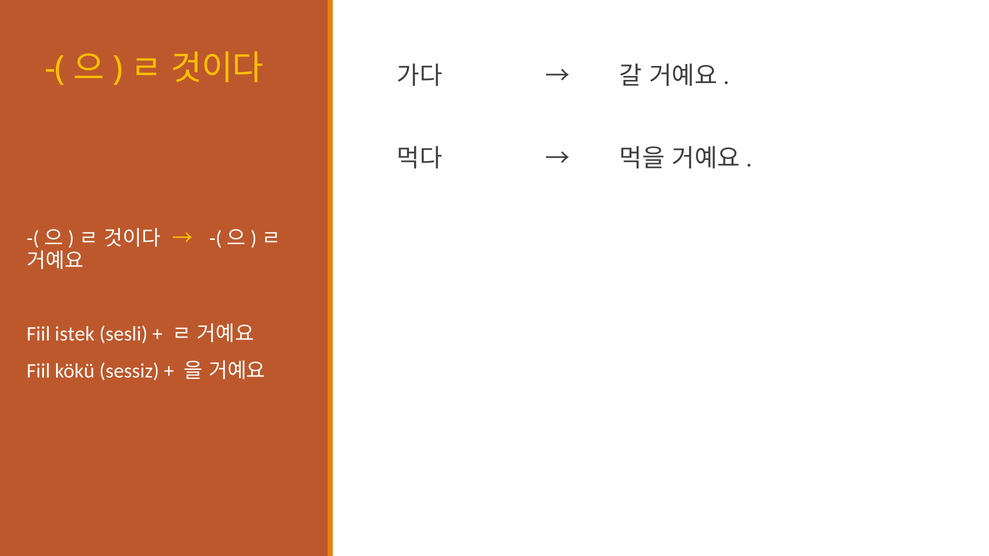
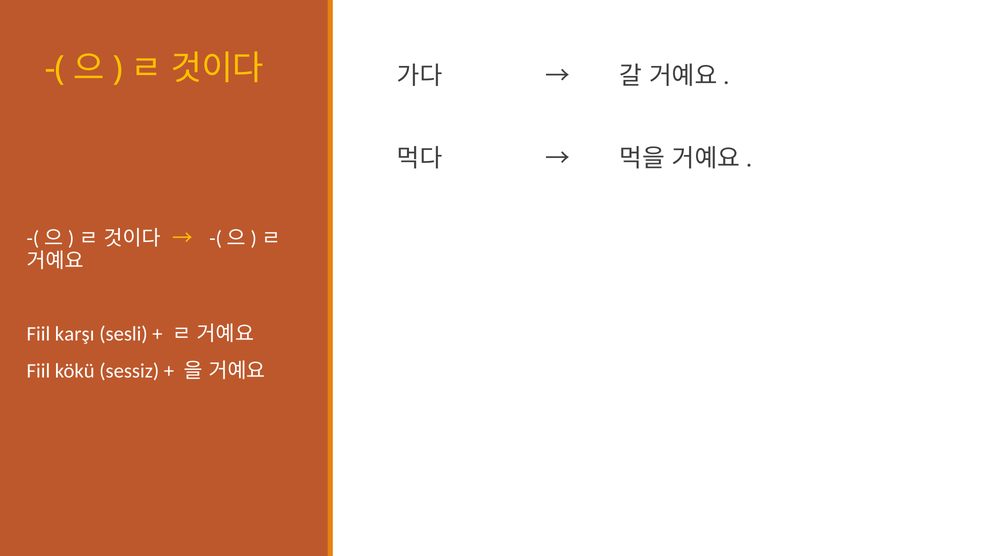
istek: istek -> karşı
